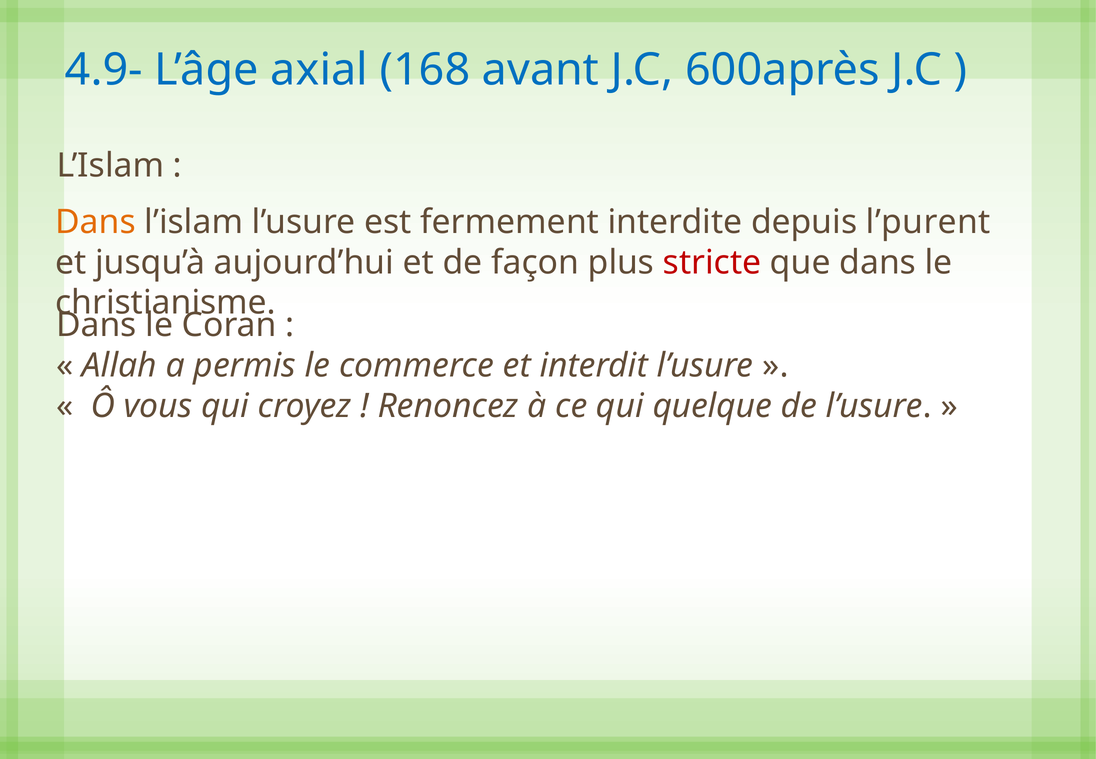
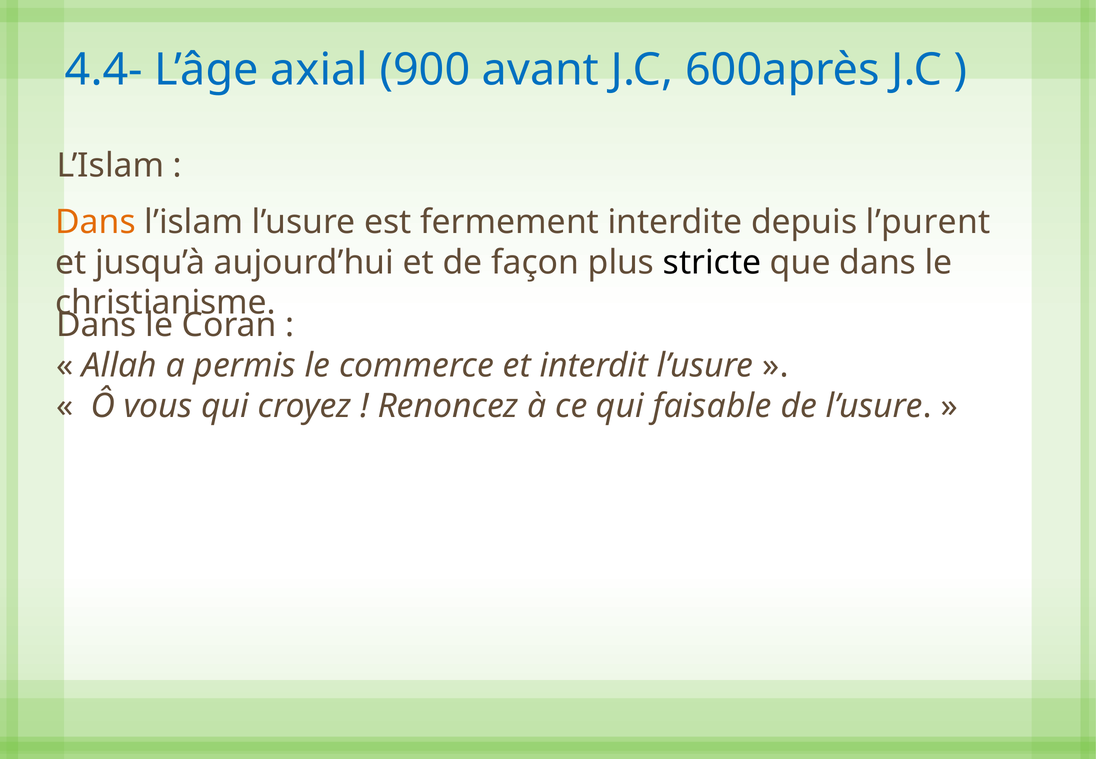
4.9-: 4.9- -> 4.4-
168: 168 -> 900
stricte colour: red -> black
quelque: quelque -> faisable
